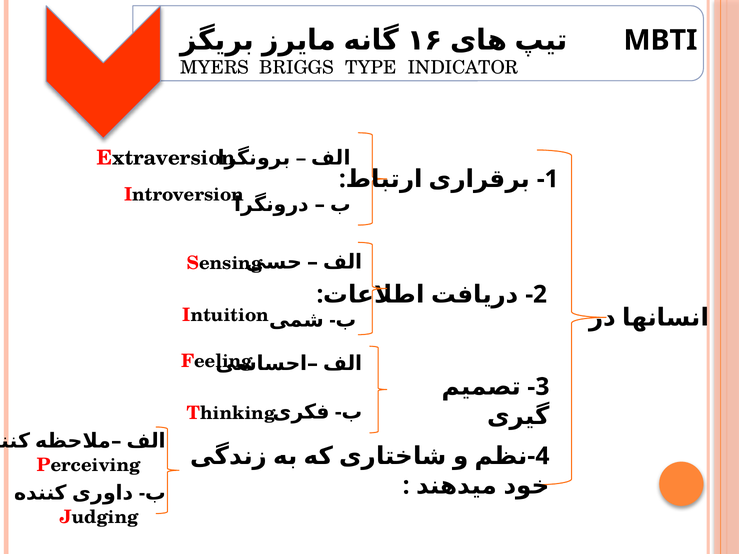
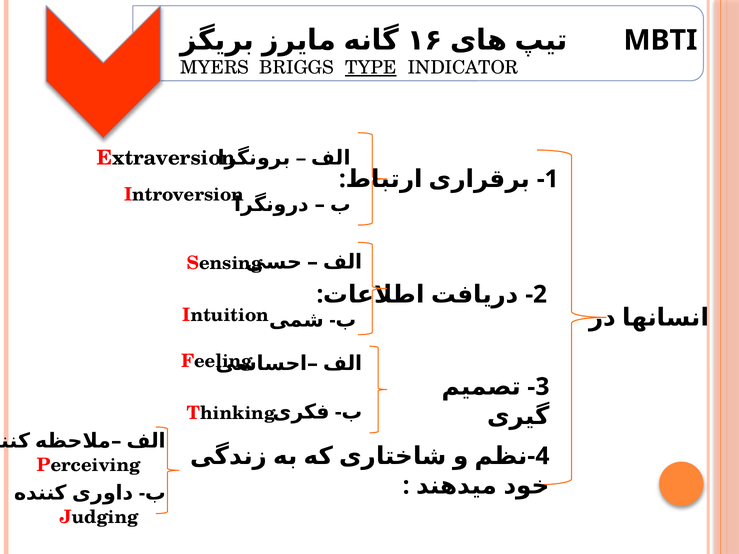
TYPE underline: none -> present
